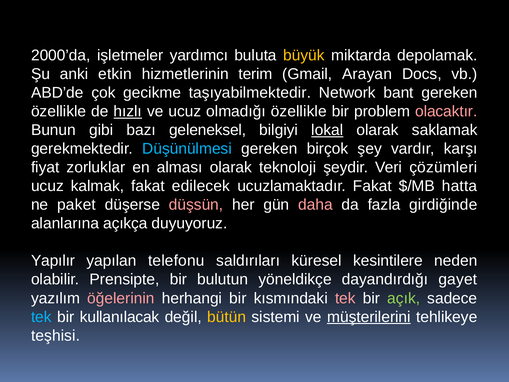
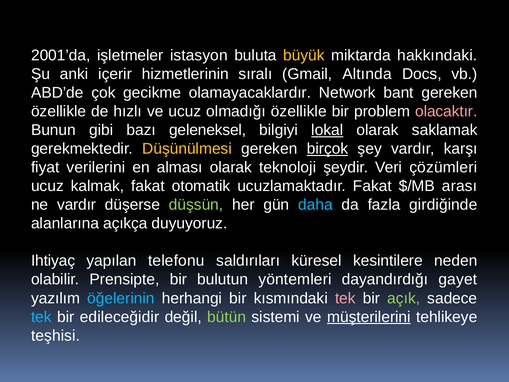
2000’da: 2000’da -> 2001’da
yardımcı: yardımcı -> istasyon
depolamak: depolamak -> hakkındaki
etkin: etkin -> içerir
terim: terim -> sıralı
Arayan: Arayan -> Altında
taşıyabilmektedir: taşıyabilmektedir -> olamayacaklardır
hızlı underline: present -> none
Düşünülmesi colour: light blue -> yellow
birçok underline: none -> present
zorluklar: zorluklar -> verilerini
edilecek: edilecek -> otomatik
hatta: hatta -> arası
ne paket: paket -> vardır
düşsün colour: pink -> light green
daha colour: pink -> light blue
Yapılır: Yapılır -> Ihtiyaç
yöneldikçe: yöneldikçe -> yöntemleri
öğelerinin colour: pink -> light blue
kullanılacak: kullanılacak -> edileceğidir
bütün colour: yellow -> light green
